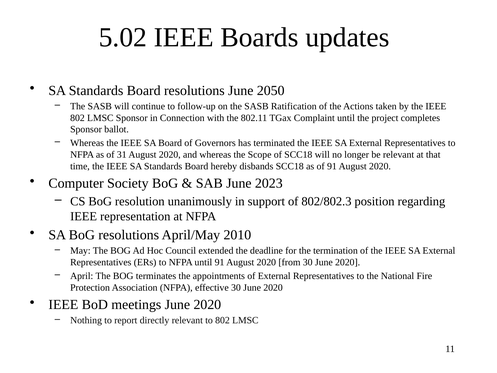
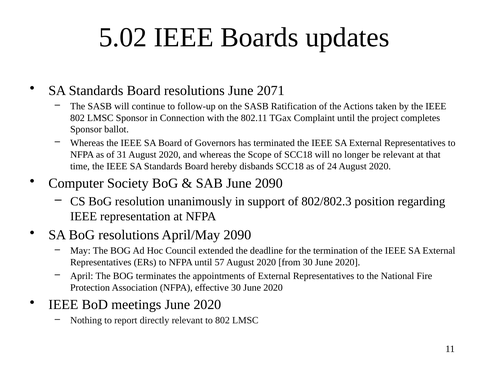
2050: 2050 -> 2071
of 91: 91 -> 24
June 2023: 2023 -> 2090
April/May 2010: 2010 -> 2090
until 91: 91 -> 57
